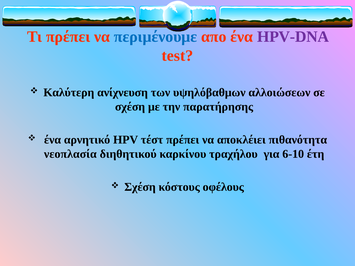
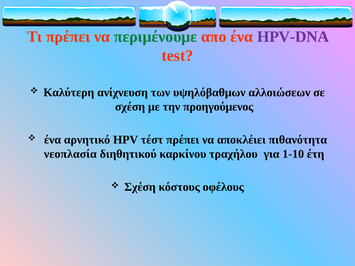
περιμένουμε colour: blue -> green
παρατήρησης: παρατήρησης -> προηγούμενος
6-10: 6-10 -> 1-10
